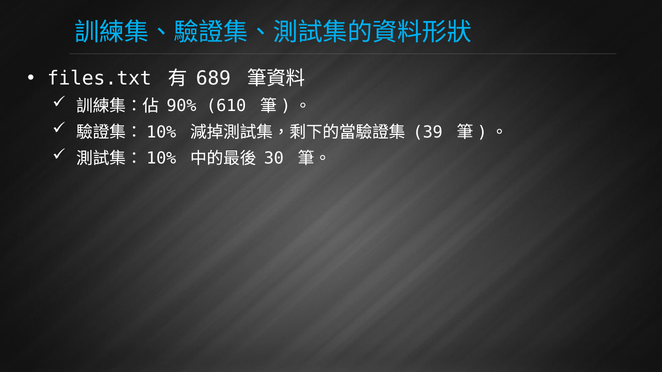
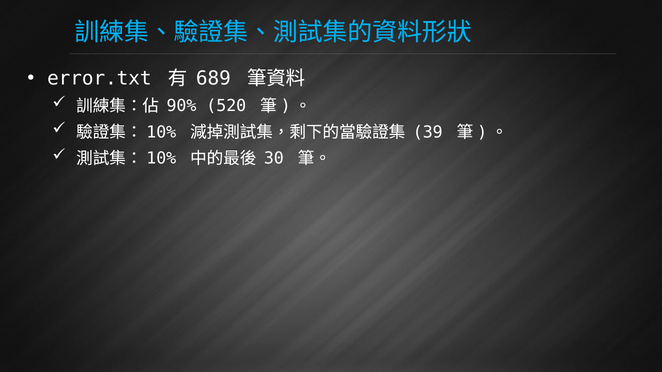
files.txt: files.txt -> error.txt
610: 610 -> 520
